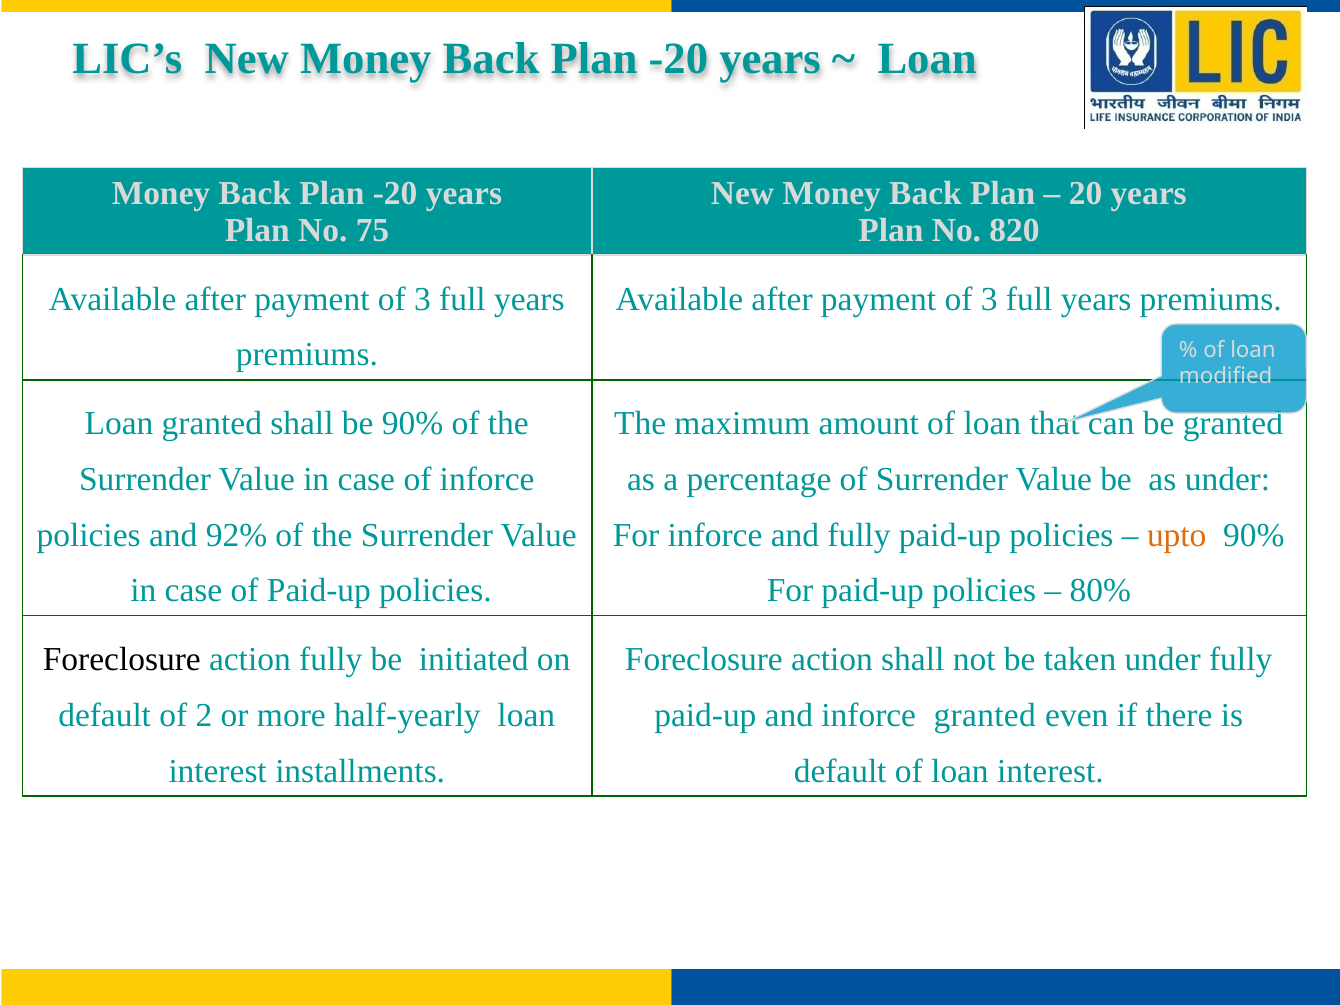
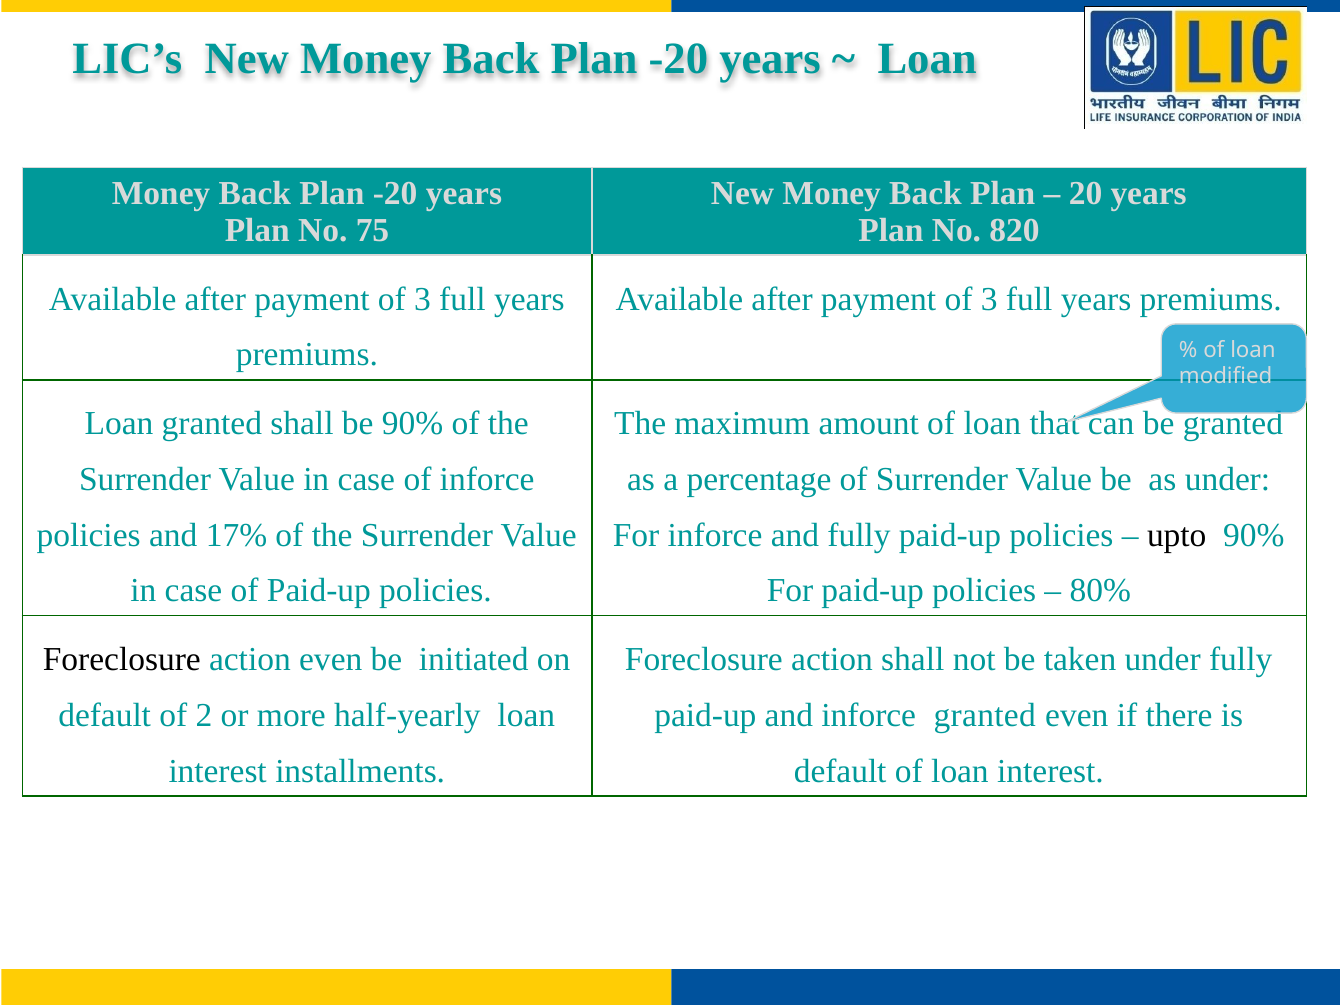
92%: 92% -> 17%
upto colour: orange -> black
action fully: fully -> even
